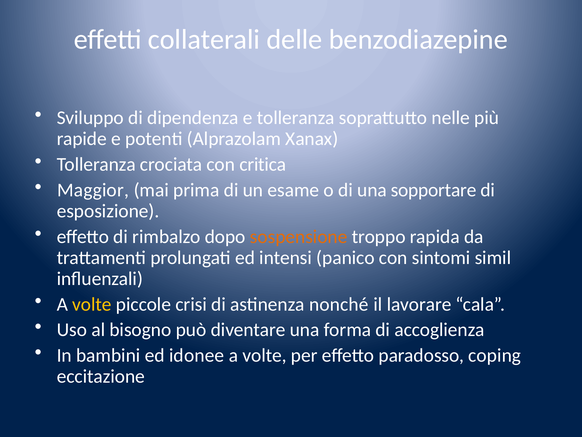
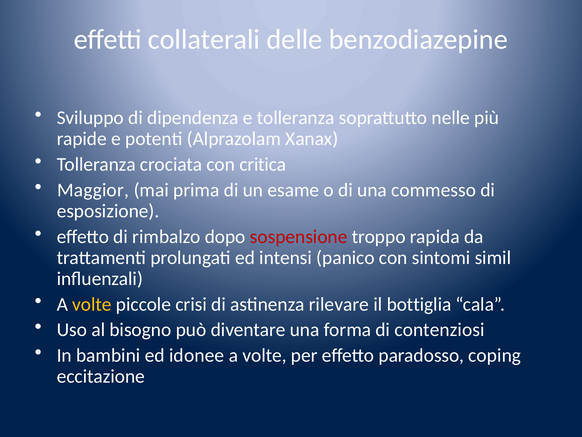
sopportare: sopportare -> commesso
sospensione colour: orange -> red
nonché: nonché -> rilevare
lavorare: lavorare -> bottiglia
accoglienza: accoglienza -> contenziosi
